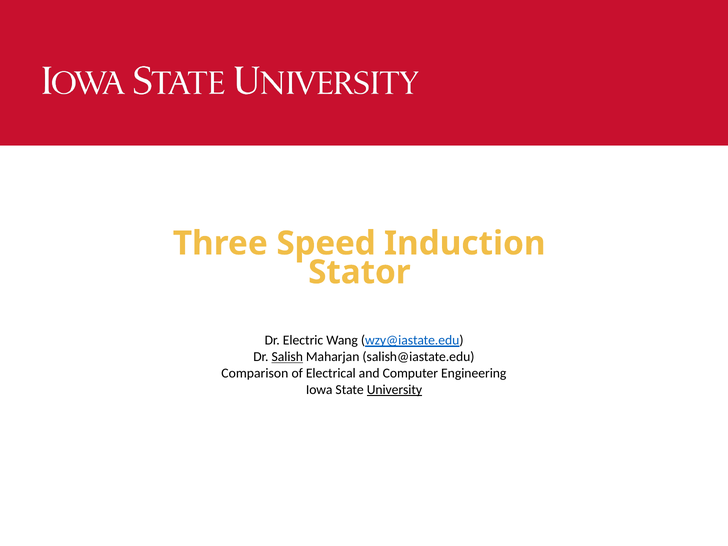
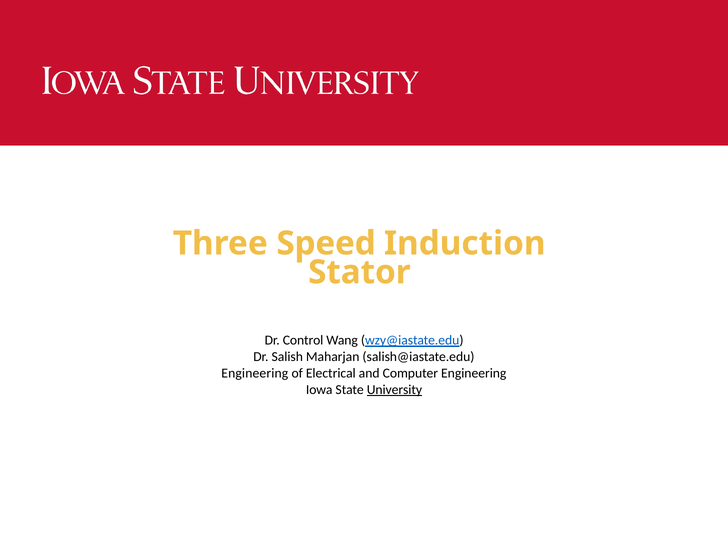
Electric: Electric -> Control
Salish underline: present -> none
Comparison at (255, 373): Comparison -> Engineering
